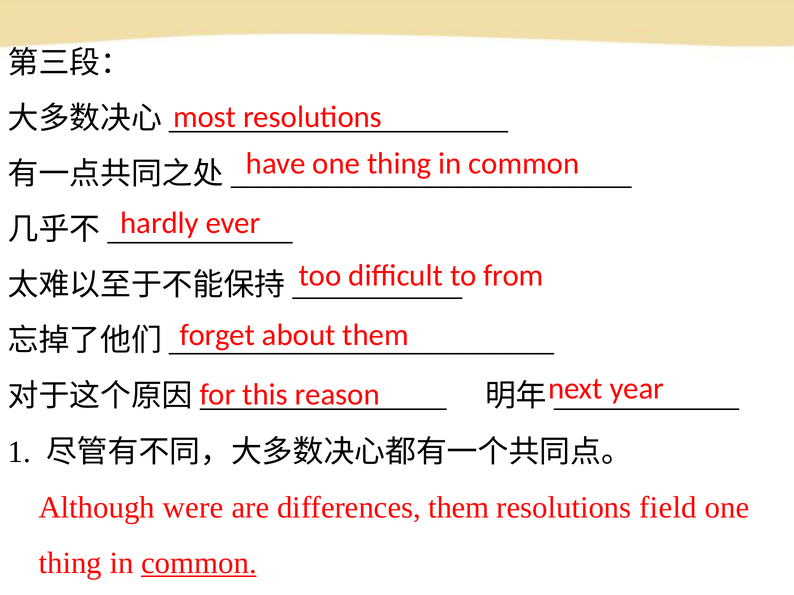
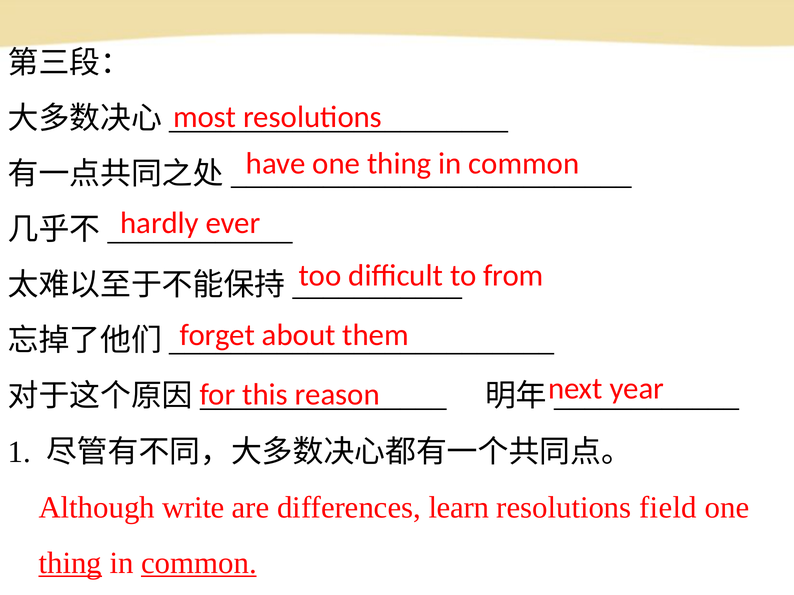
were: were -> write
differences them: them -> learn
thing at (70, 563) underline: none -> present
